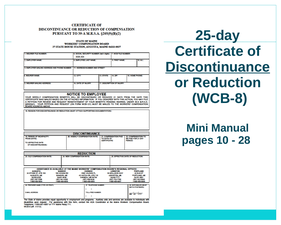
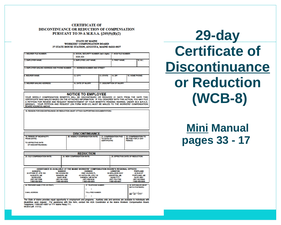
25-day: 25-day -> 29-day
Mini underline: none -> present
10: 10 -> 33
28: 28 -> 17
